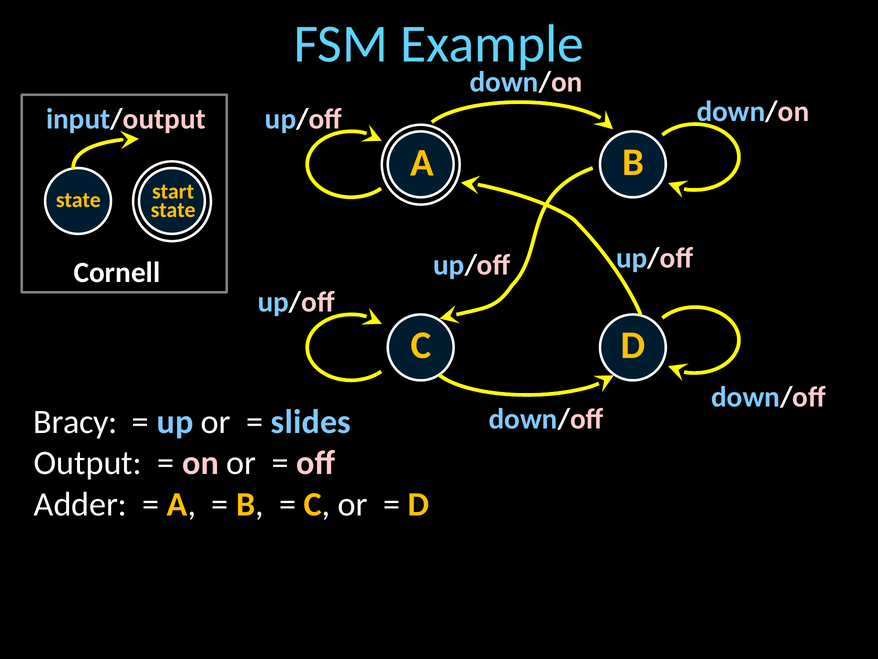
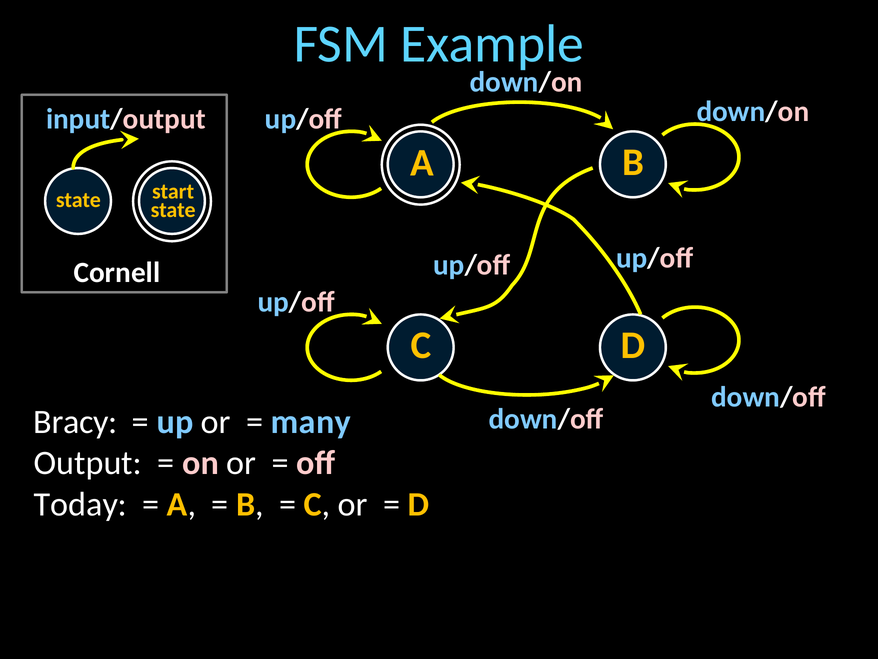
slides: slides -> many
Adder: Adder -> Today
